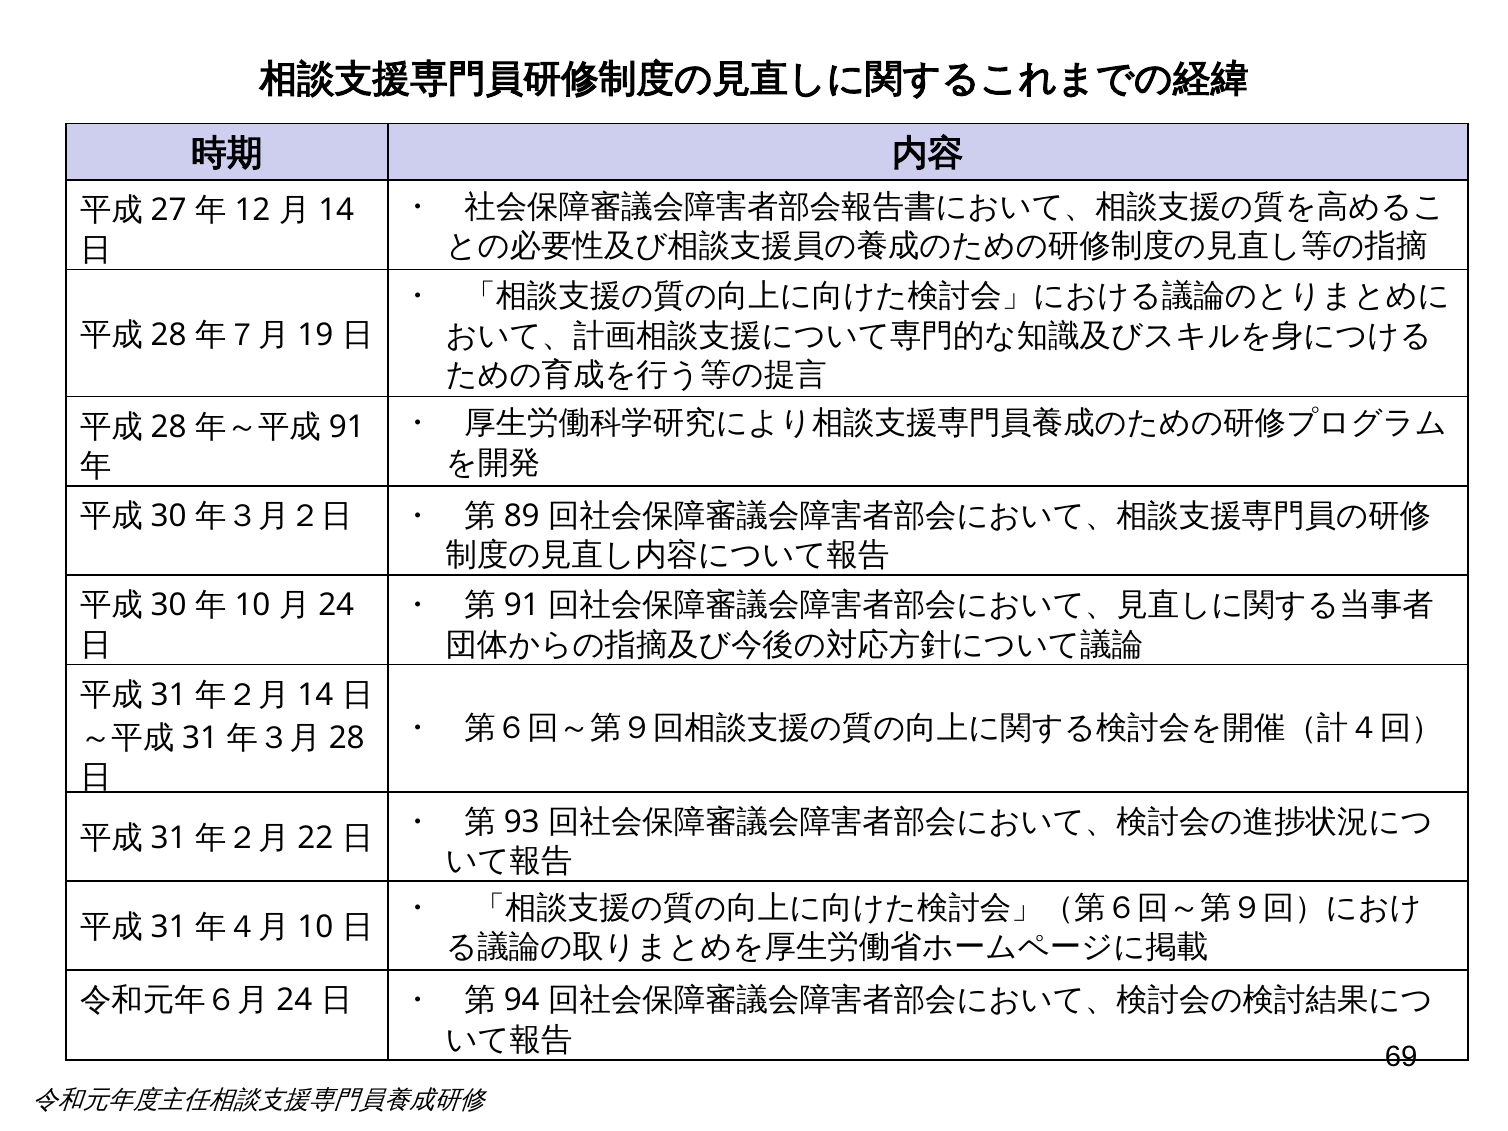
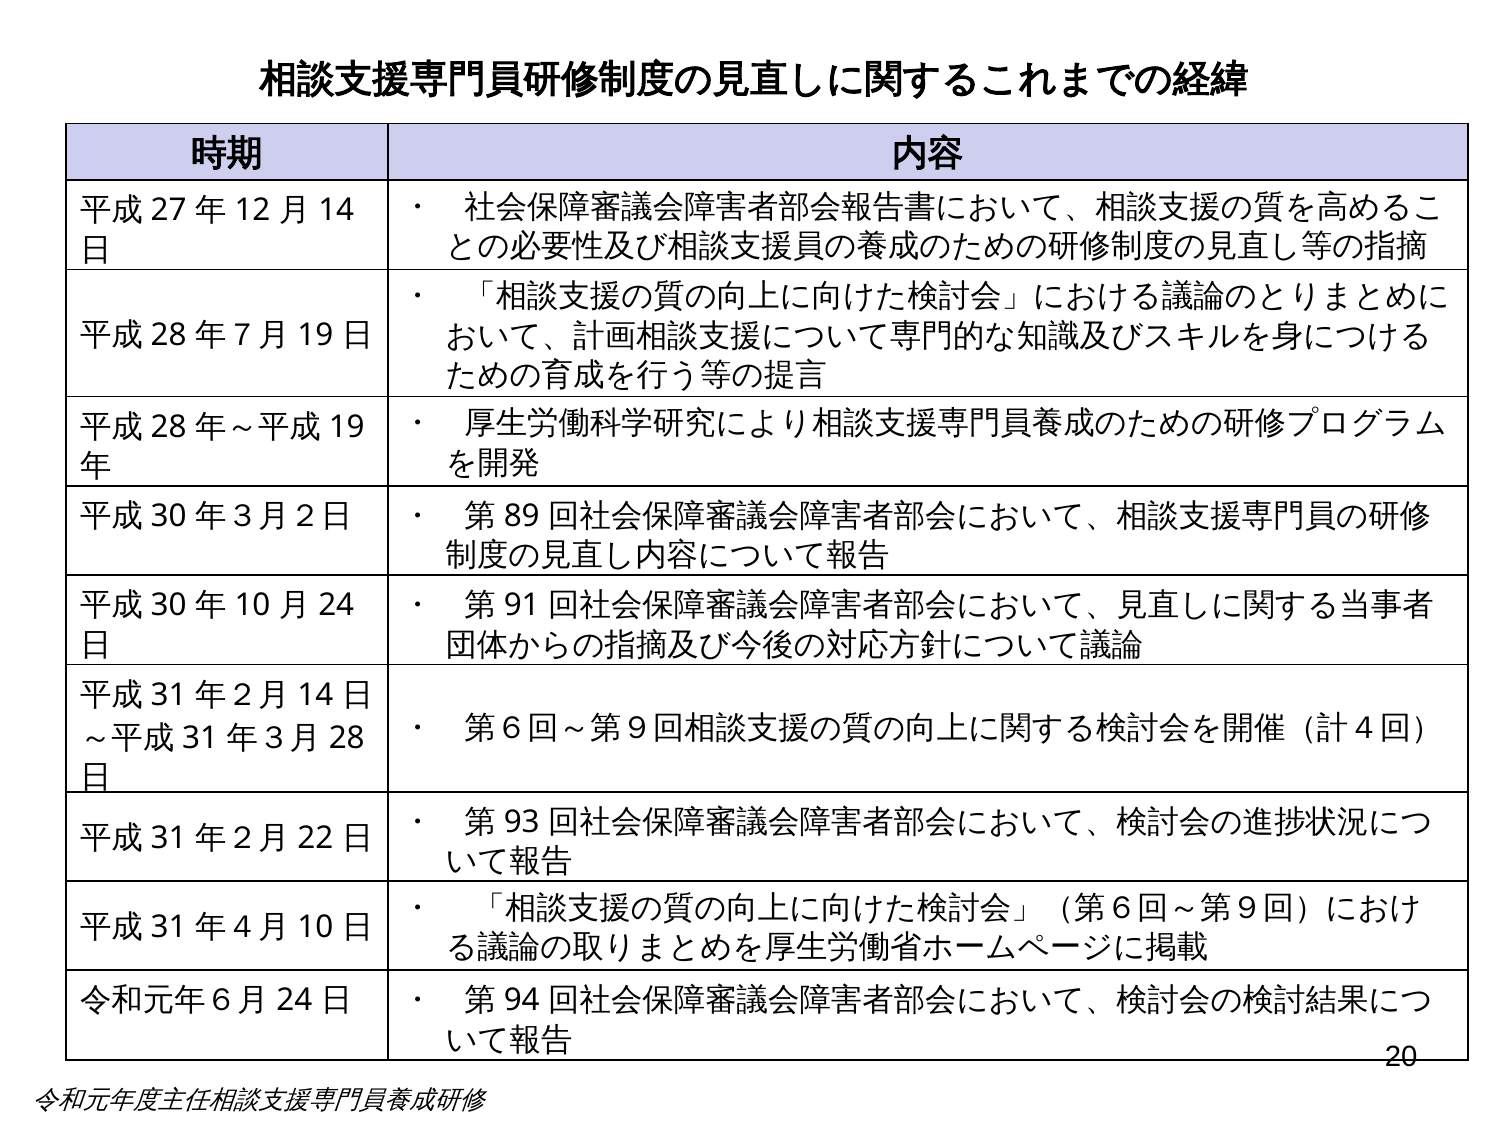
91 at (347, 427): 91 -> 19
69: 69 -> 20
